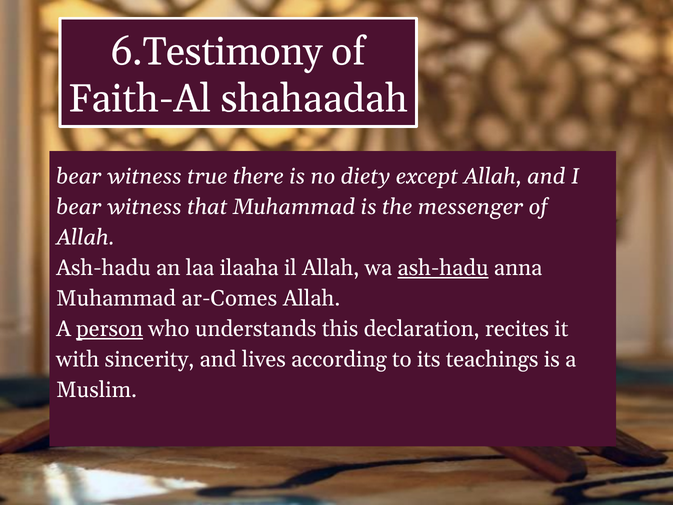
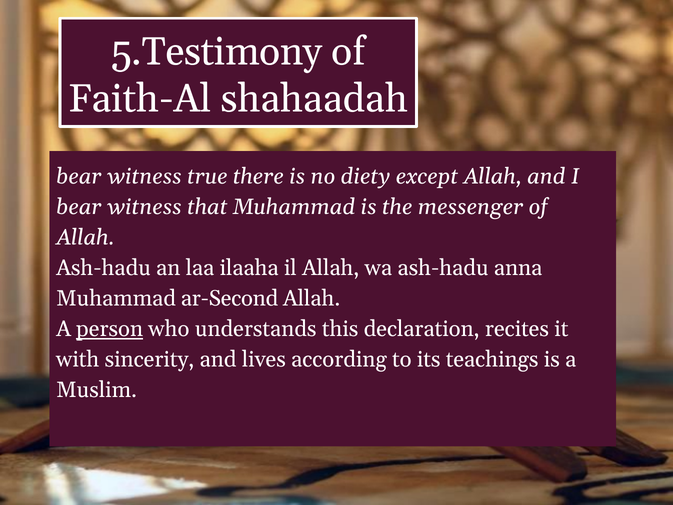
6.Testimony: 6.Testimony -> 5.Testimony
ash-hadu at (443, 268) underline: present -> none
ar-Comes: ar-Comes -> ar-Second
